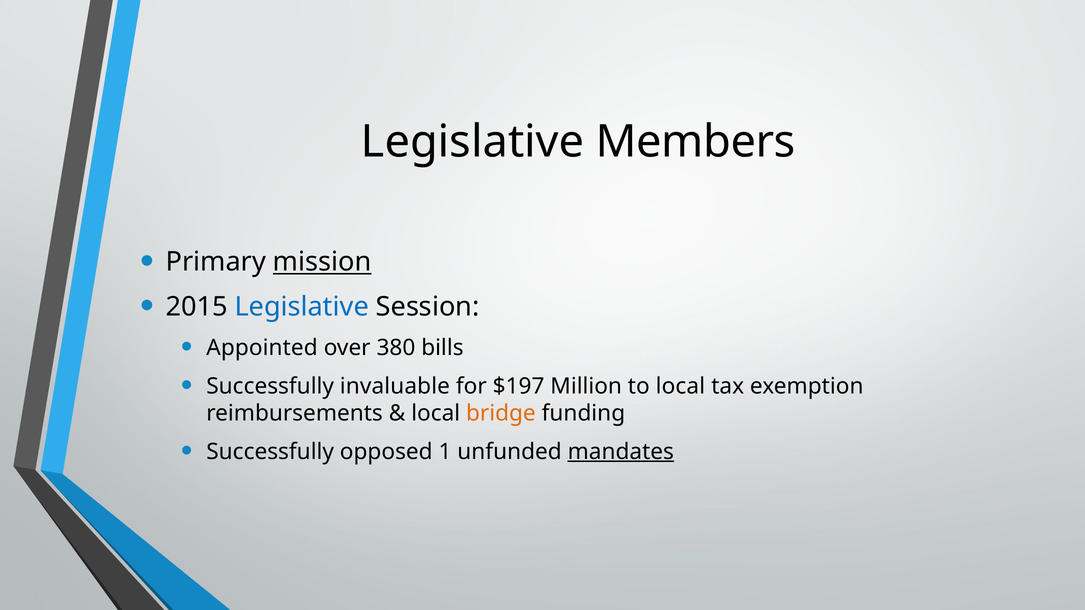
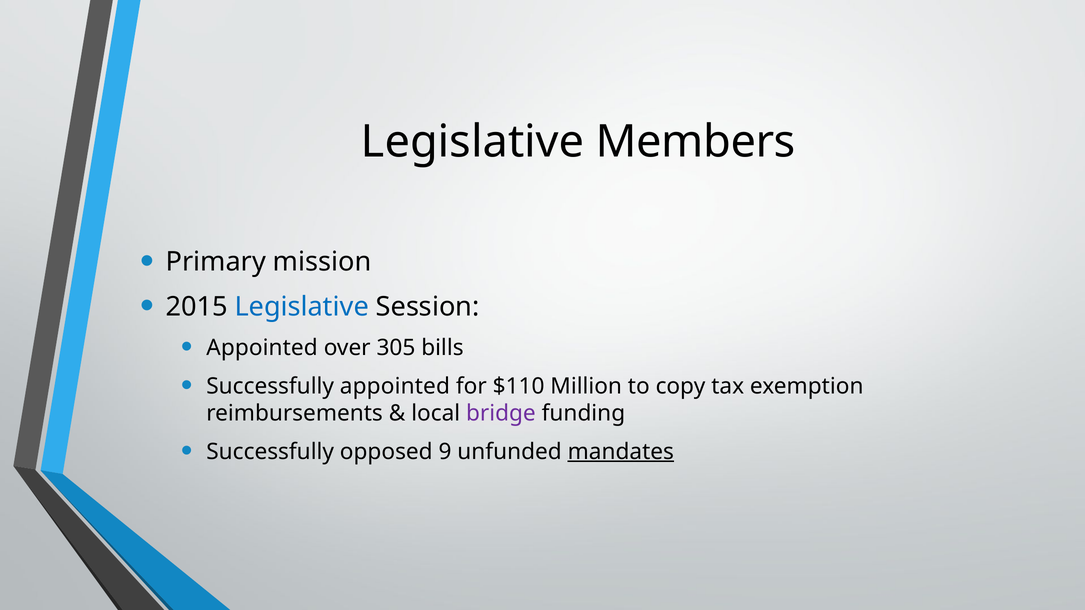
mission underline: present -> none
380: 380 -> 305
Successfully invaluable: invaluable -> appointed
$197: $197 -> $110
to local: local -> copy
bridge colour: orange -> purple
1: 1 -> 9
